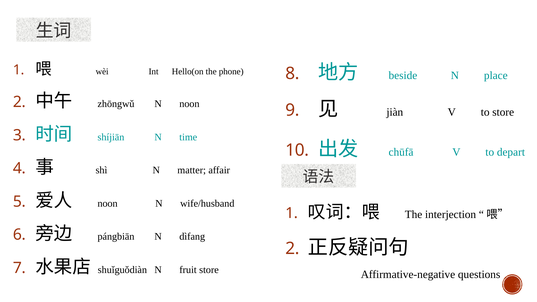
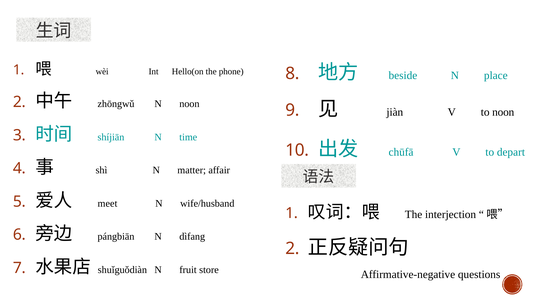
to store: store -> noon
noon at (108, 203): noon -> meet
